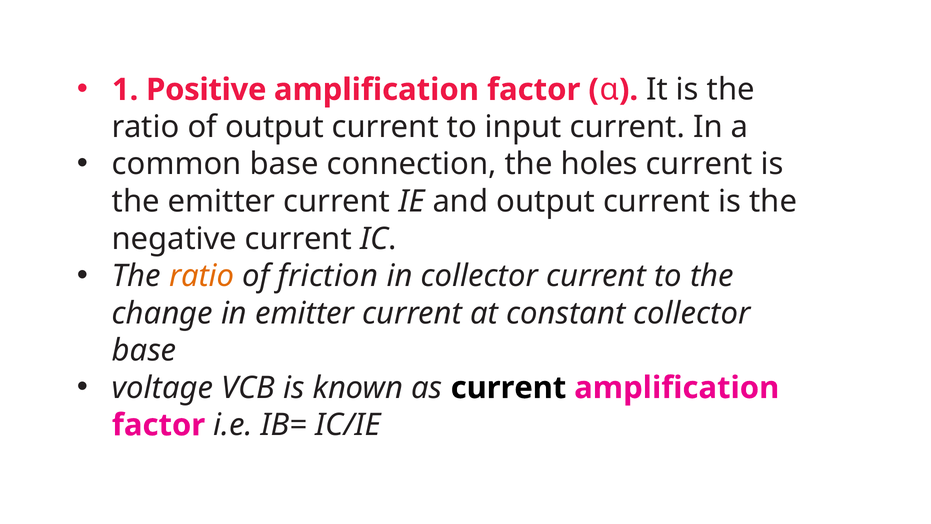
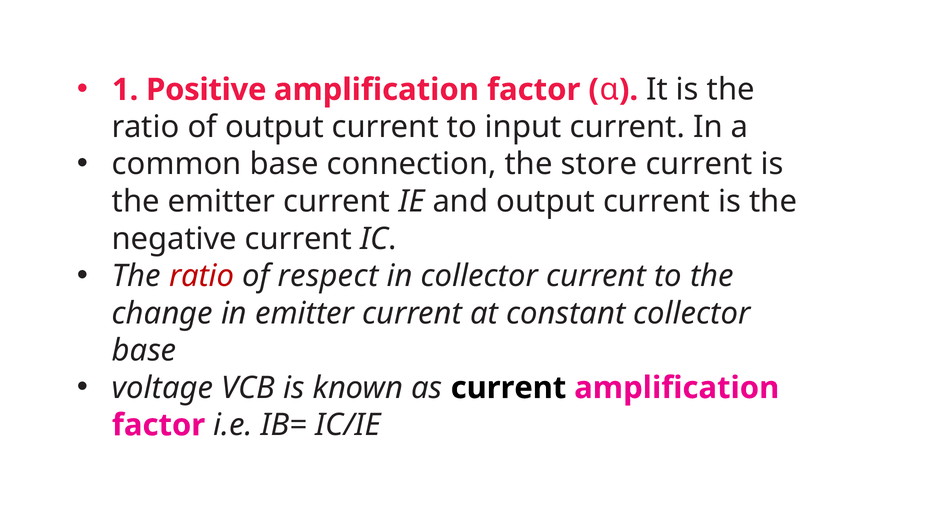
holes: holes -> store
ratio at (202, 276) colour: orange -> red
friction: friction -> respect
